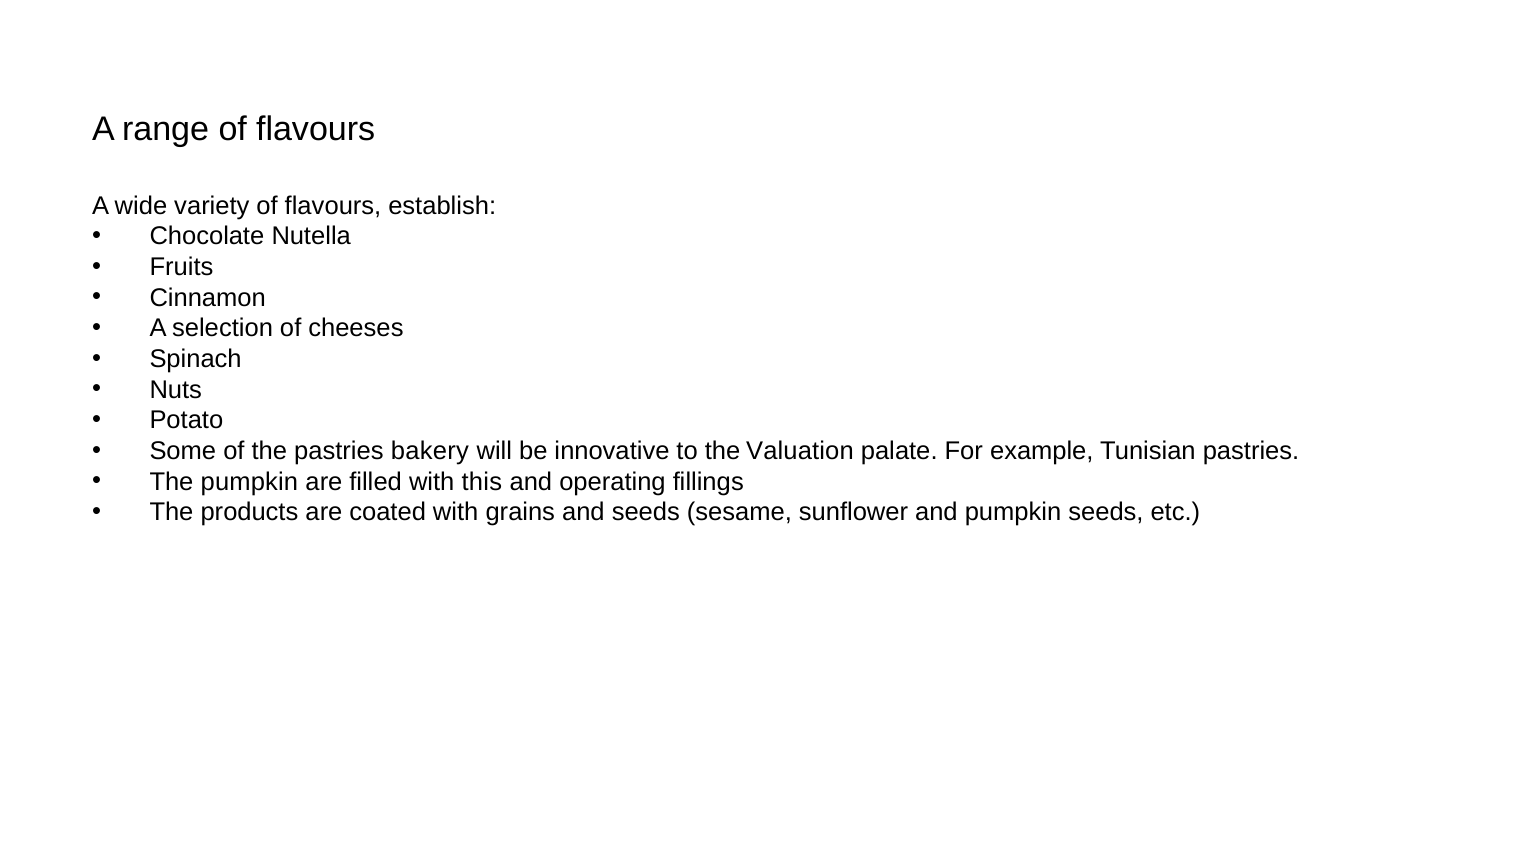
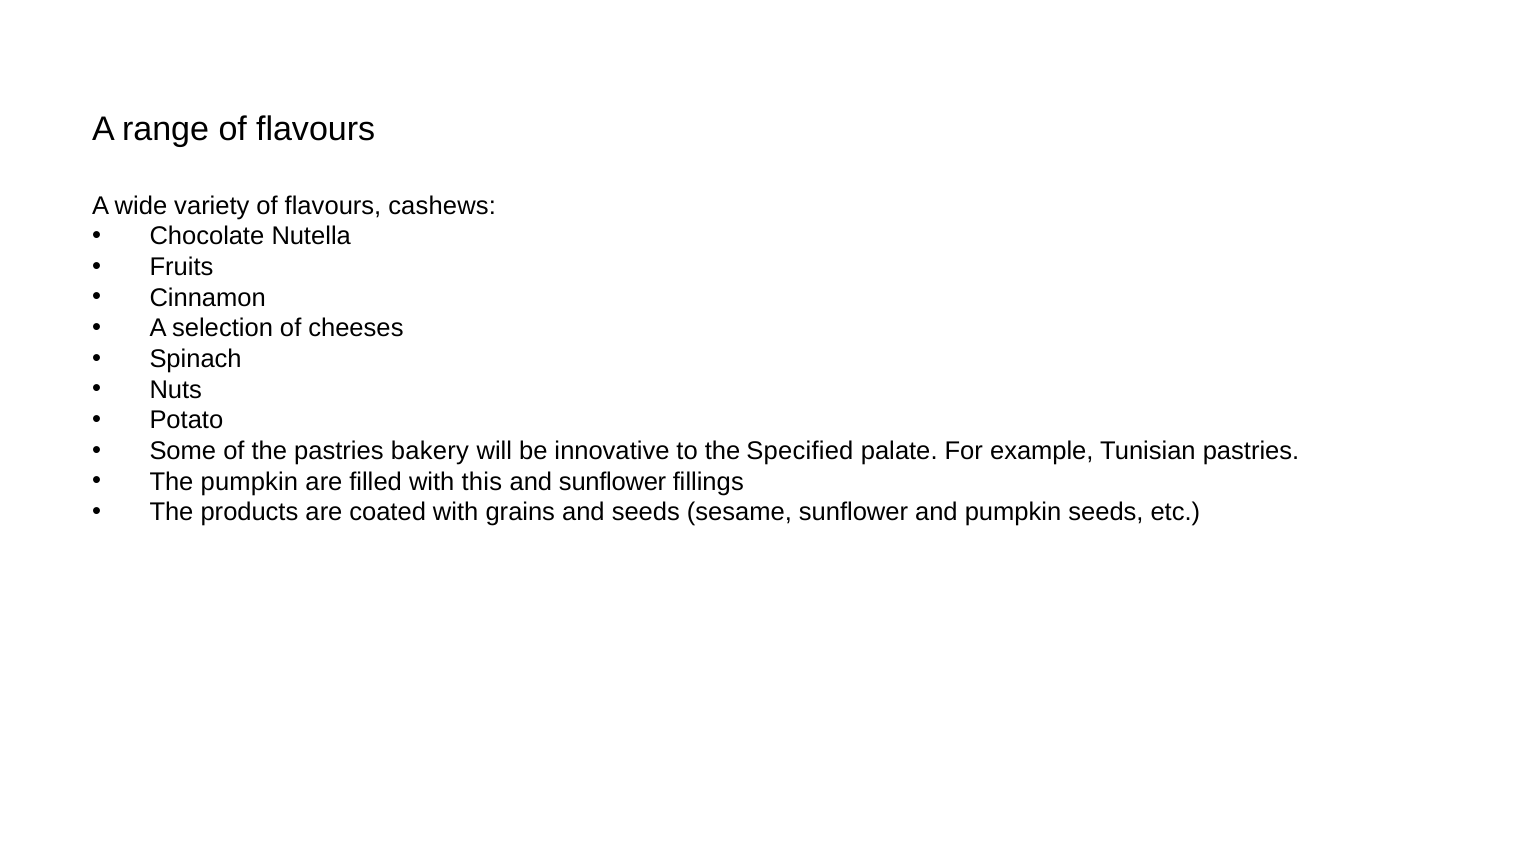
establish: establish -> cashews
Valuation: Valuation -> Specified
and operating: operating -> sunflower
